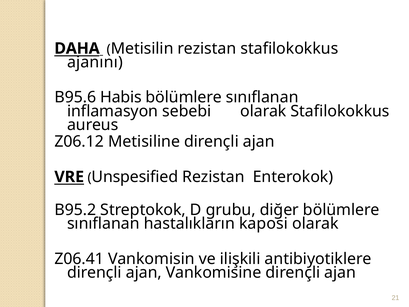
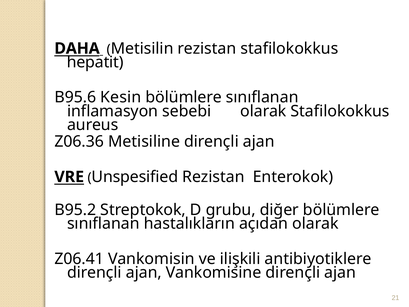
ajanını: ajanını -> hepatit
Habis: Habis -> Kesin
Z06.12: Z06.12 -> Z06.36
kaposi: kaposi -> açıdan
